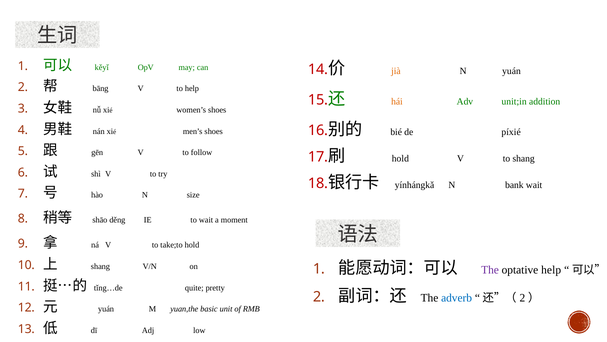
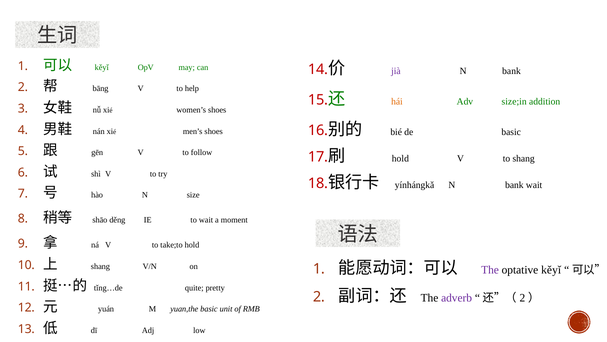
jià colour: orange -> purple
yuán at (511, 71): yuán -> bank
unit;in: unit;in -> size;in
de píxié: píxié -> basic
optative help: help -> kěyǐ
adverb colour: blue -> purple
